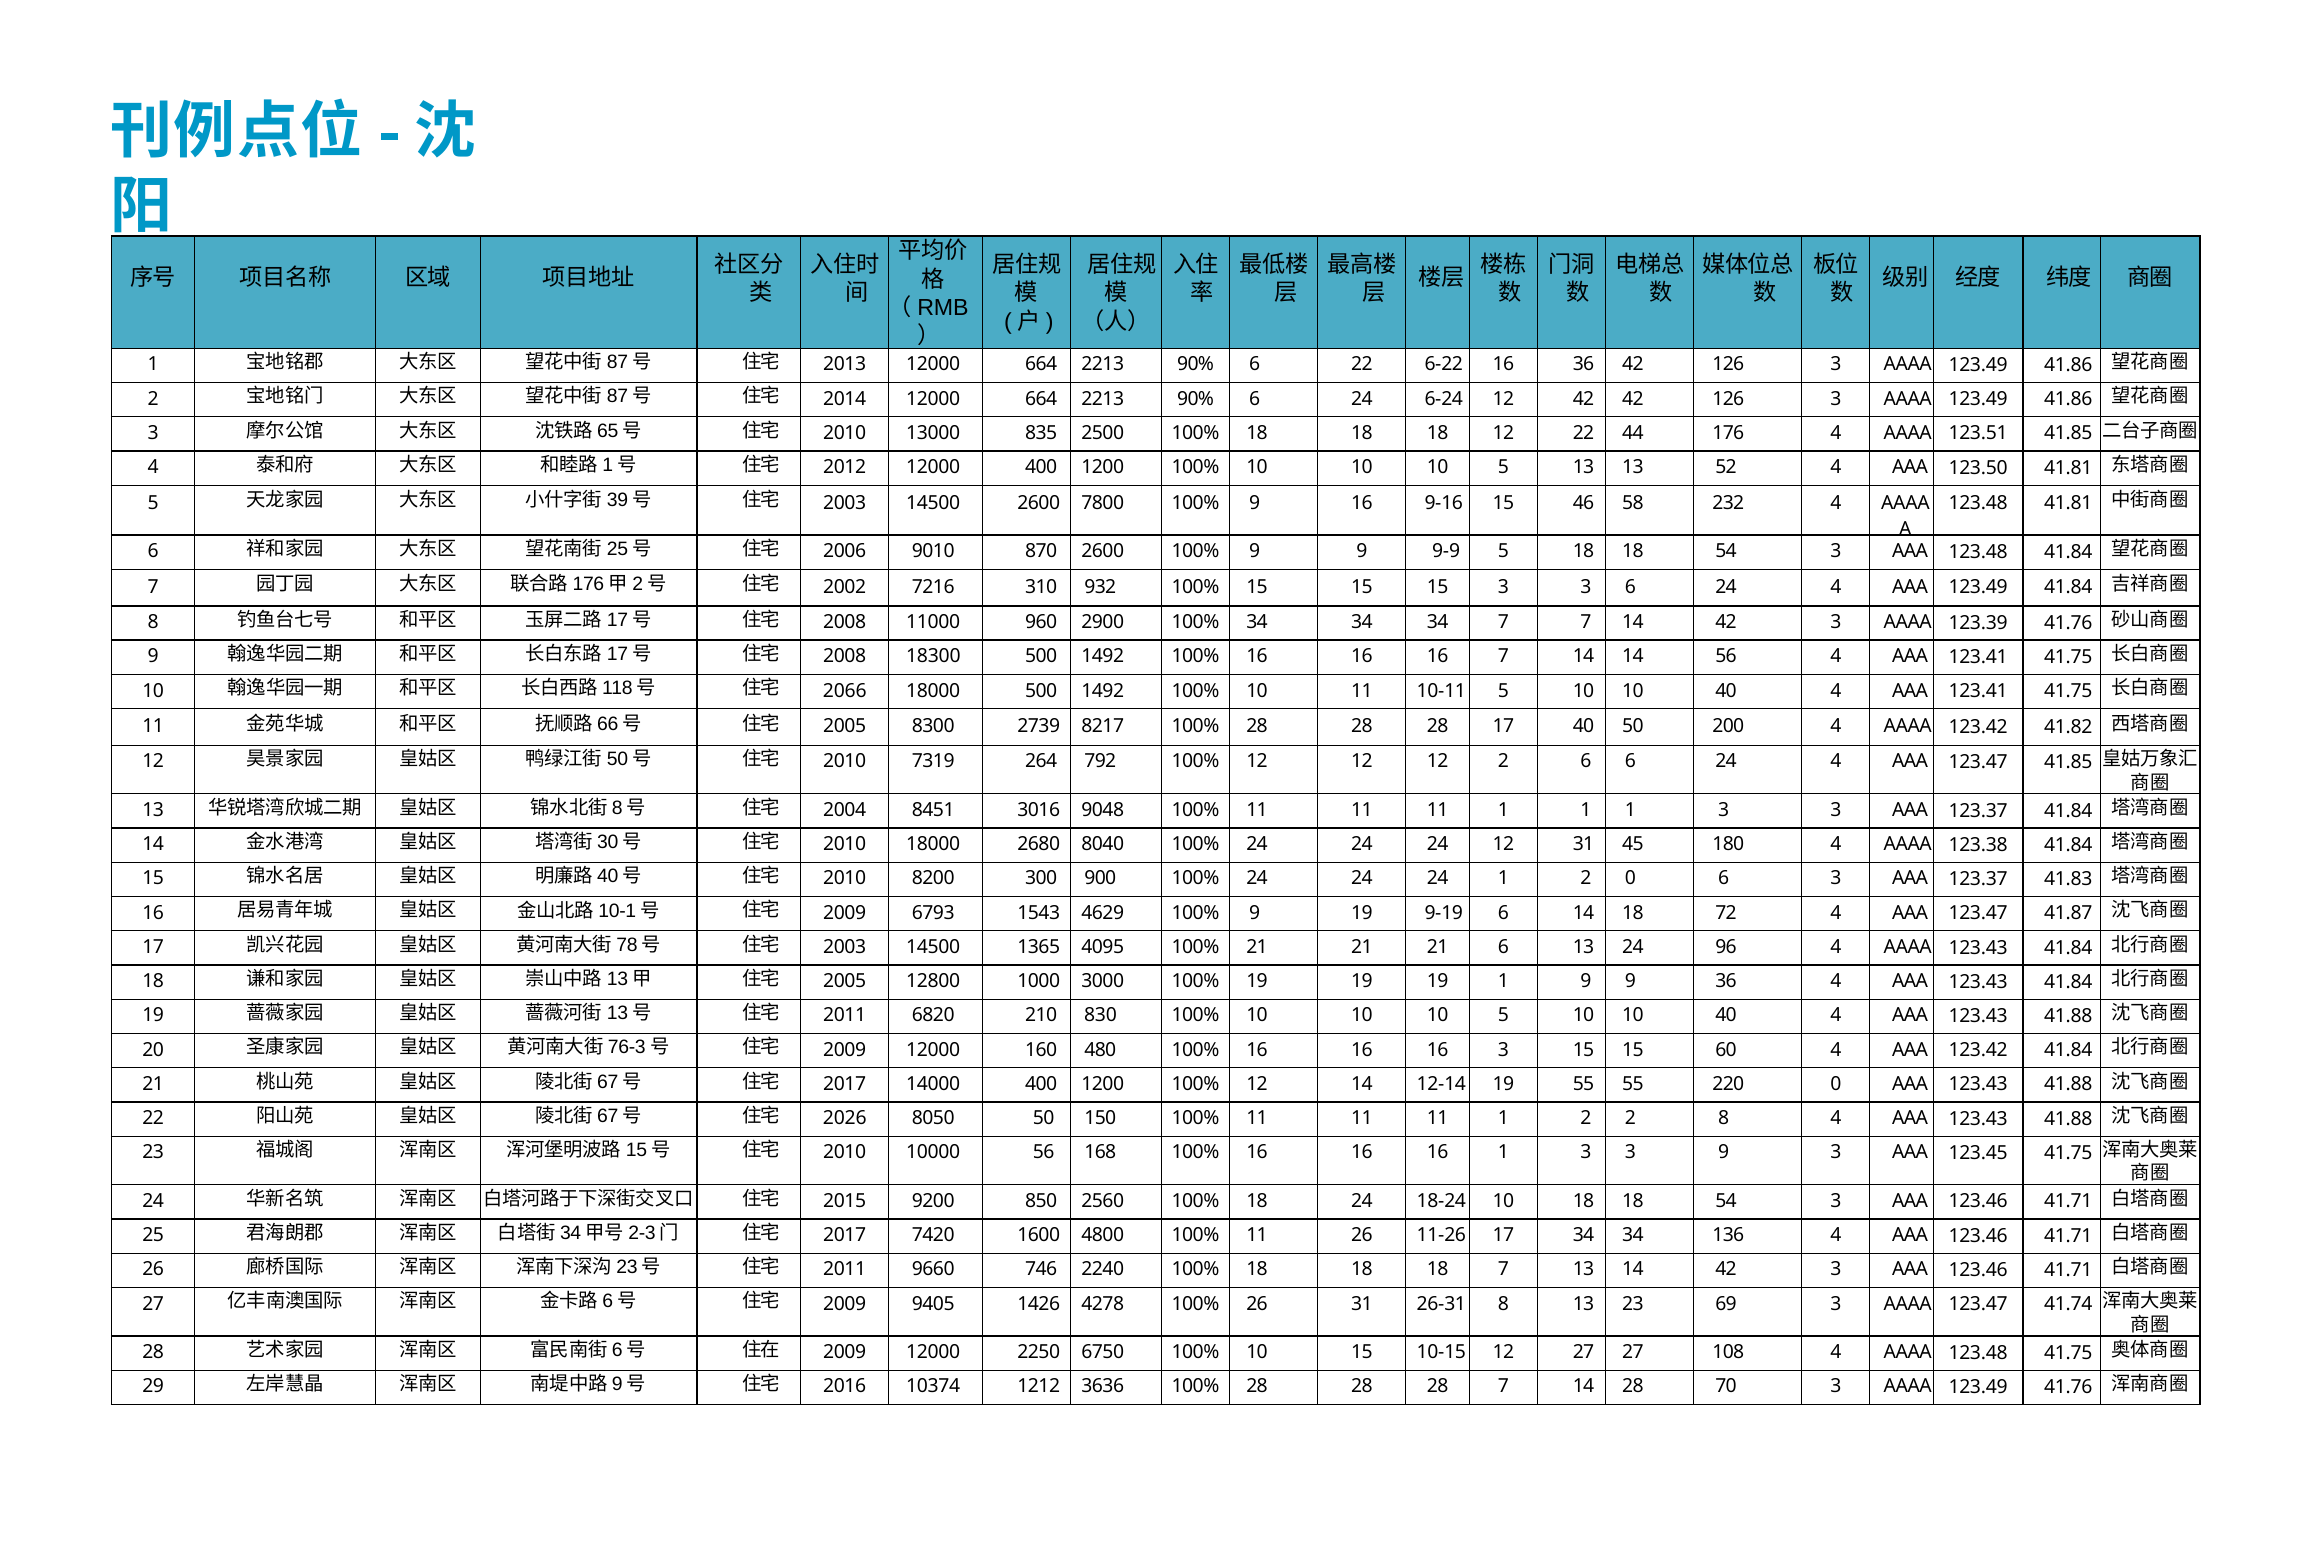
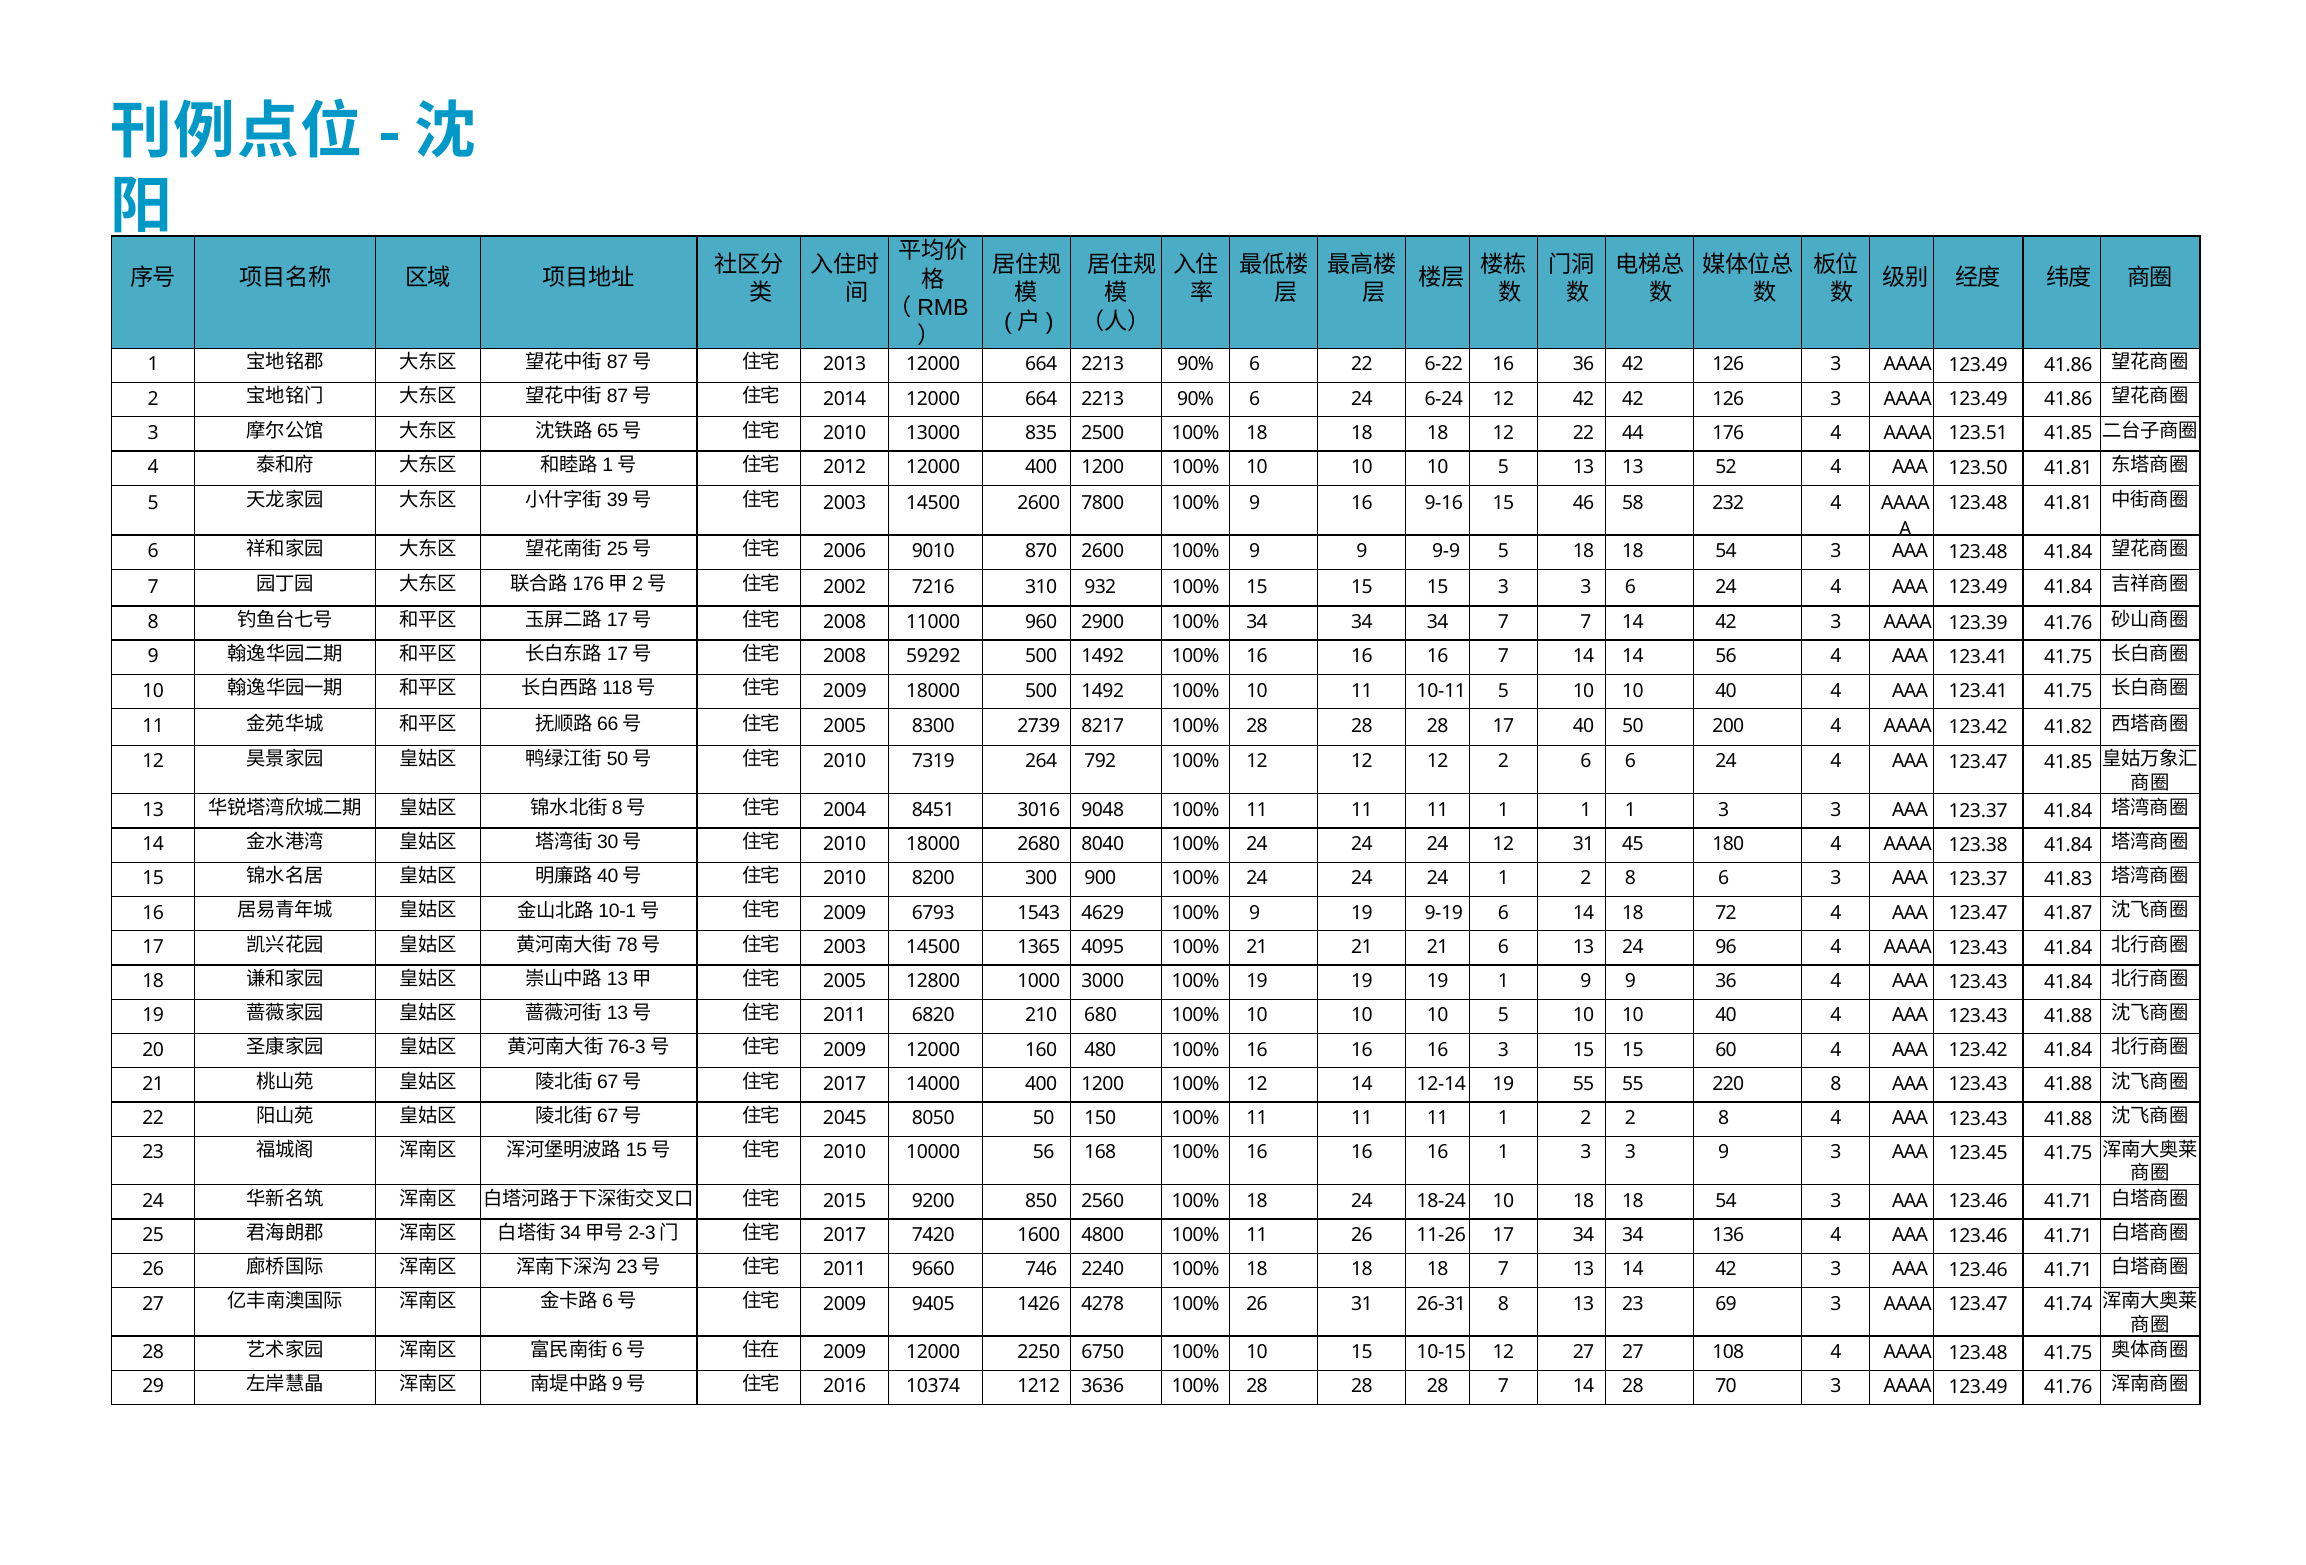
18300: 18300 -> 59292
2066 at (845, 691): 2066 -> 2009
1 2 0: 0 -> 8
830: 830 -> 680
220 0: 0 -> 8
2026: 2026 -> 2045
